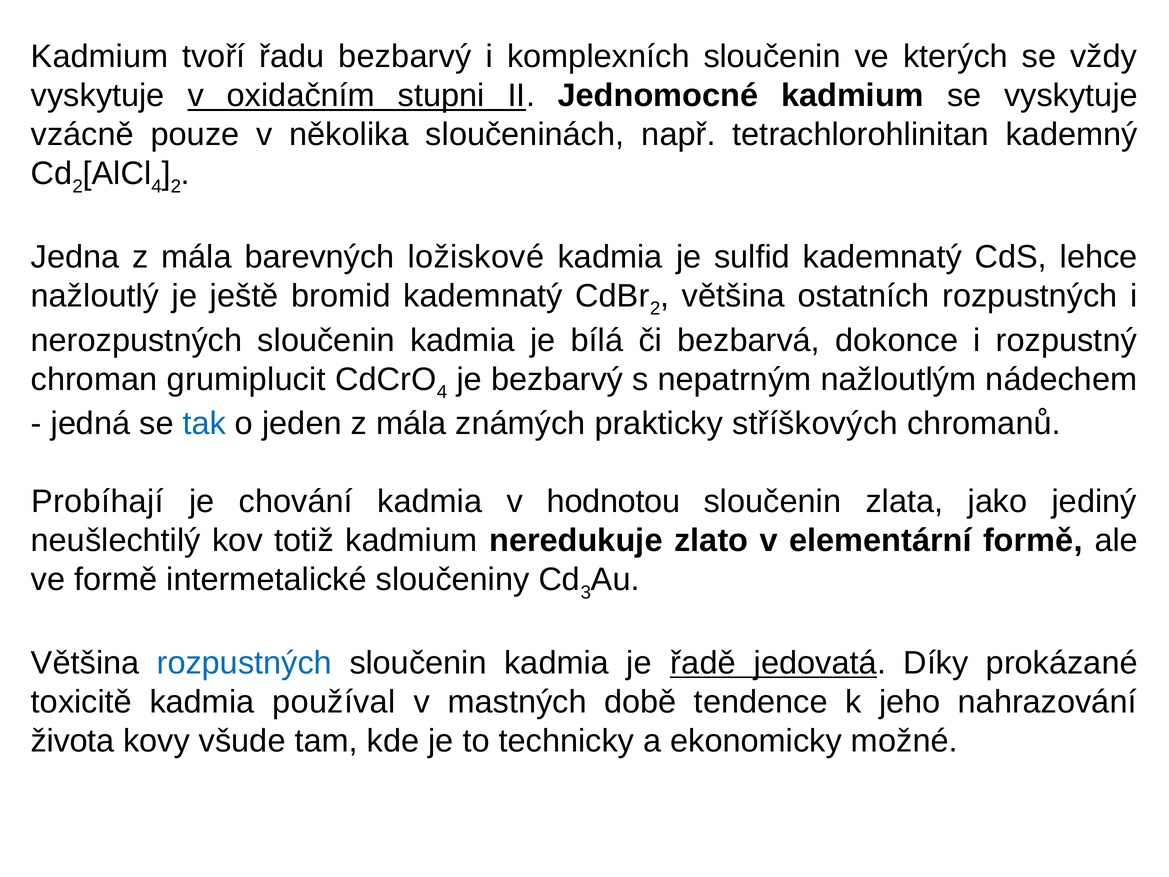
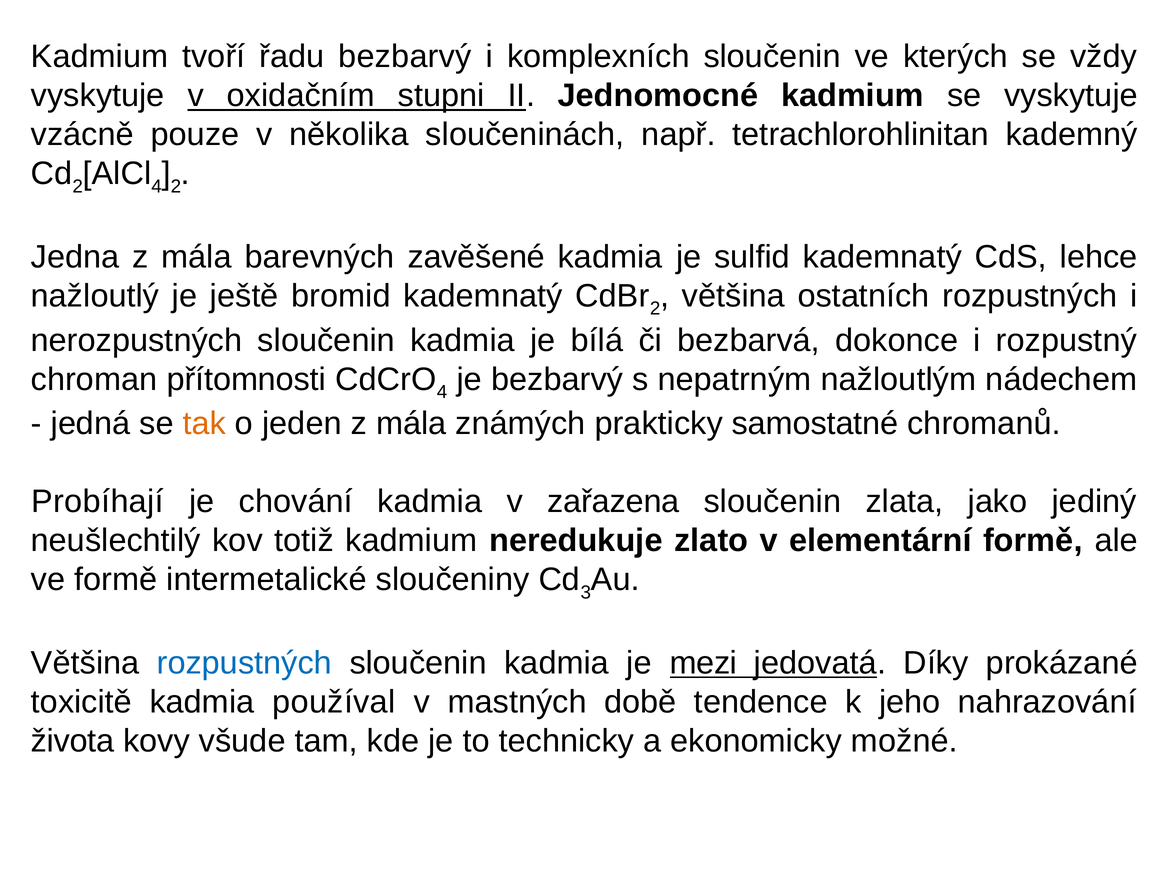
ložiskové: ložiskové -> zavěšené
grumiplucit: grumiplucit -> přítomnosti
tak colour: blue -> orange
stříškových: stříškových -> samostatné
hodnotou: hodnotou -> zařazena
řadě: řadě -> mezi
